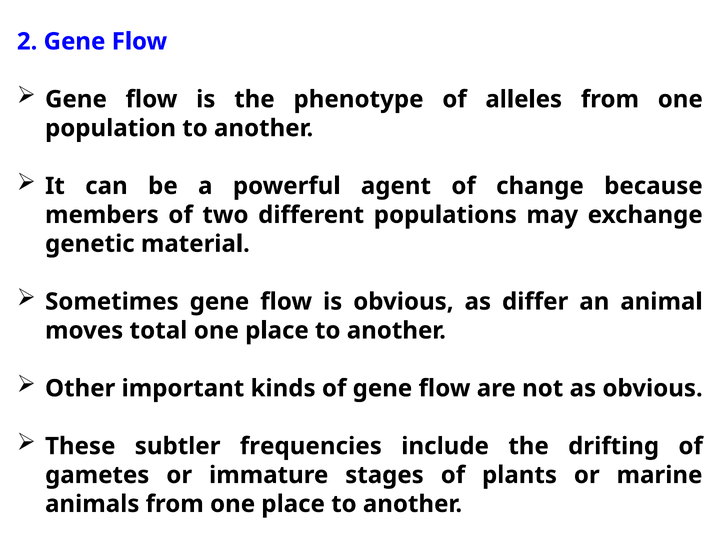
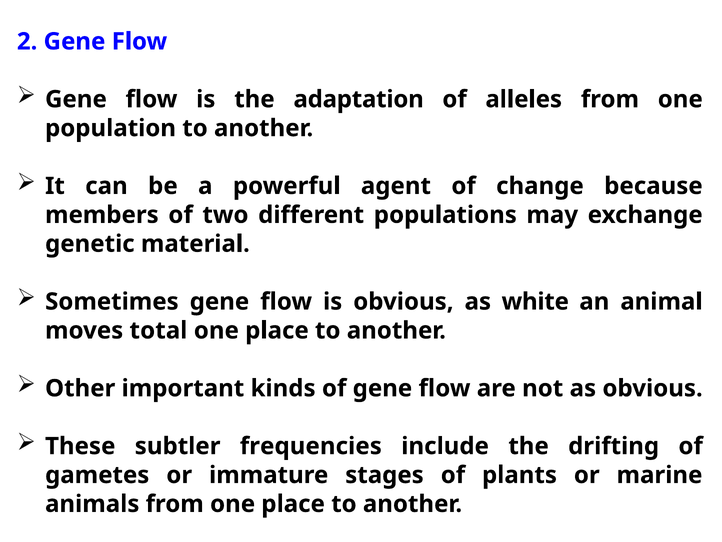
phenotype: phenotype -> adaptation
differ: differ -> white
